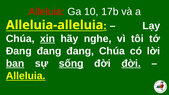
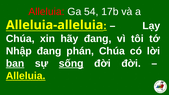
10: 10 -> 54
xin underline: present -> none
hãy nghe: nghe -> đang
Đang at (19, 51): Đang -> Nhập
đang at (80, 51): đang -> phán
đời at (131, 63) underline: present -> none
